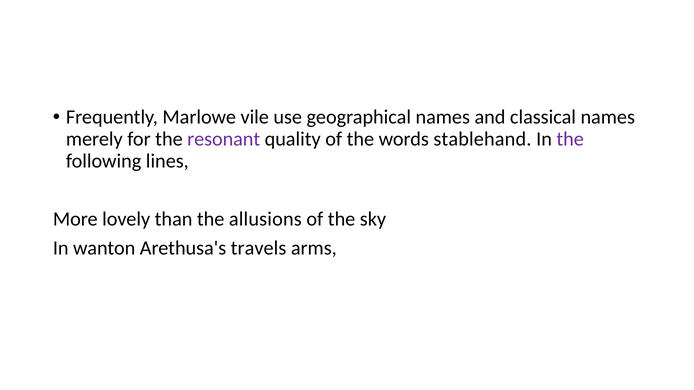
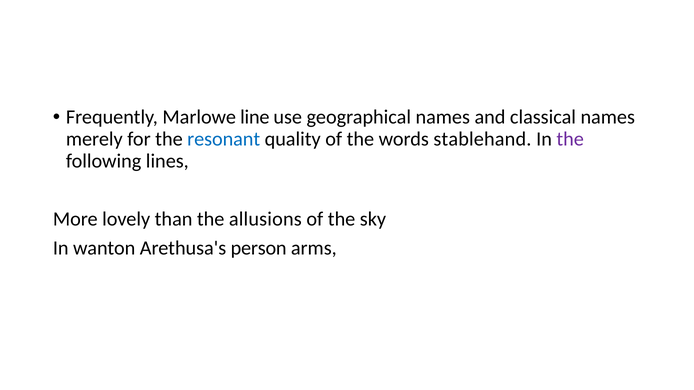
vile: vile -> line
resonant colour: purple -> blue
travels: travels -> person
